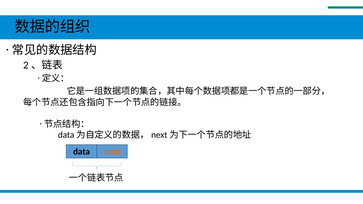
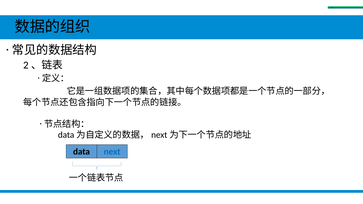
next colour: orange -> blue
